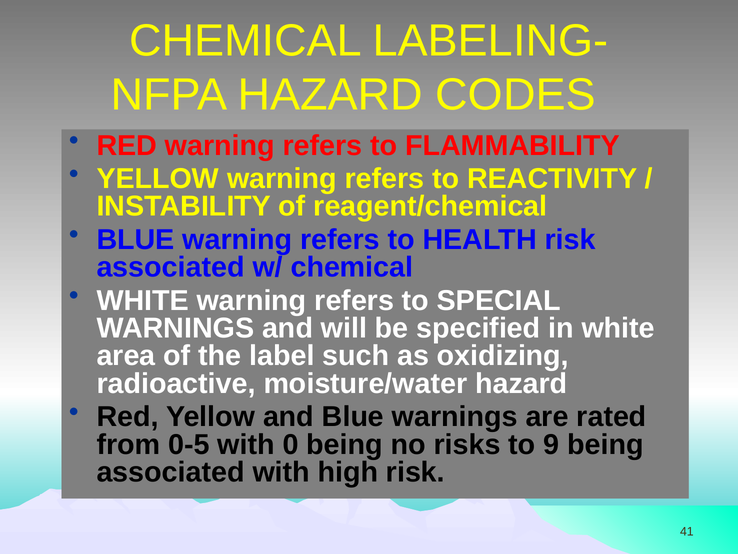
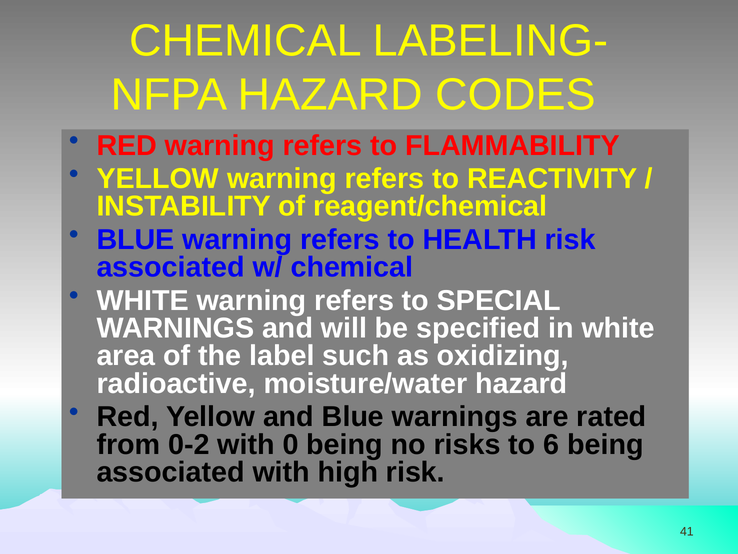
0-5: 0-5 -> 0-2
9: 9 -> 6
